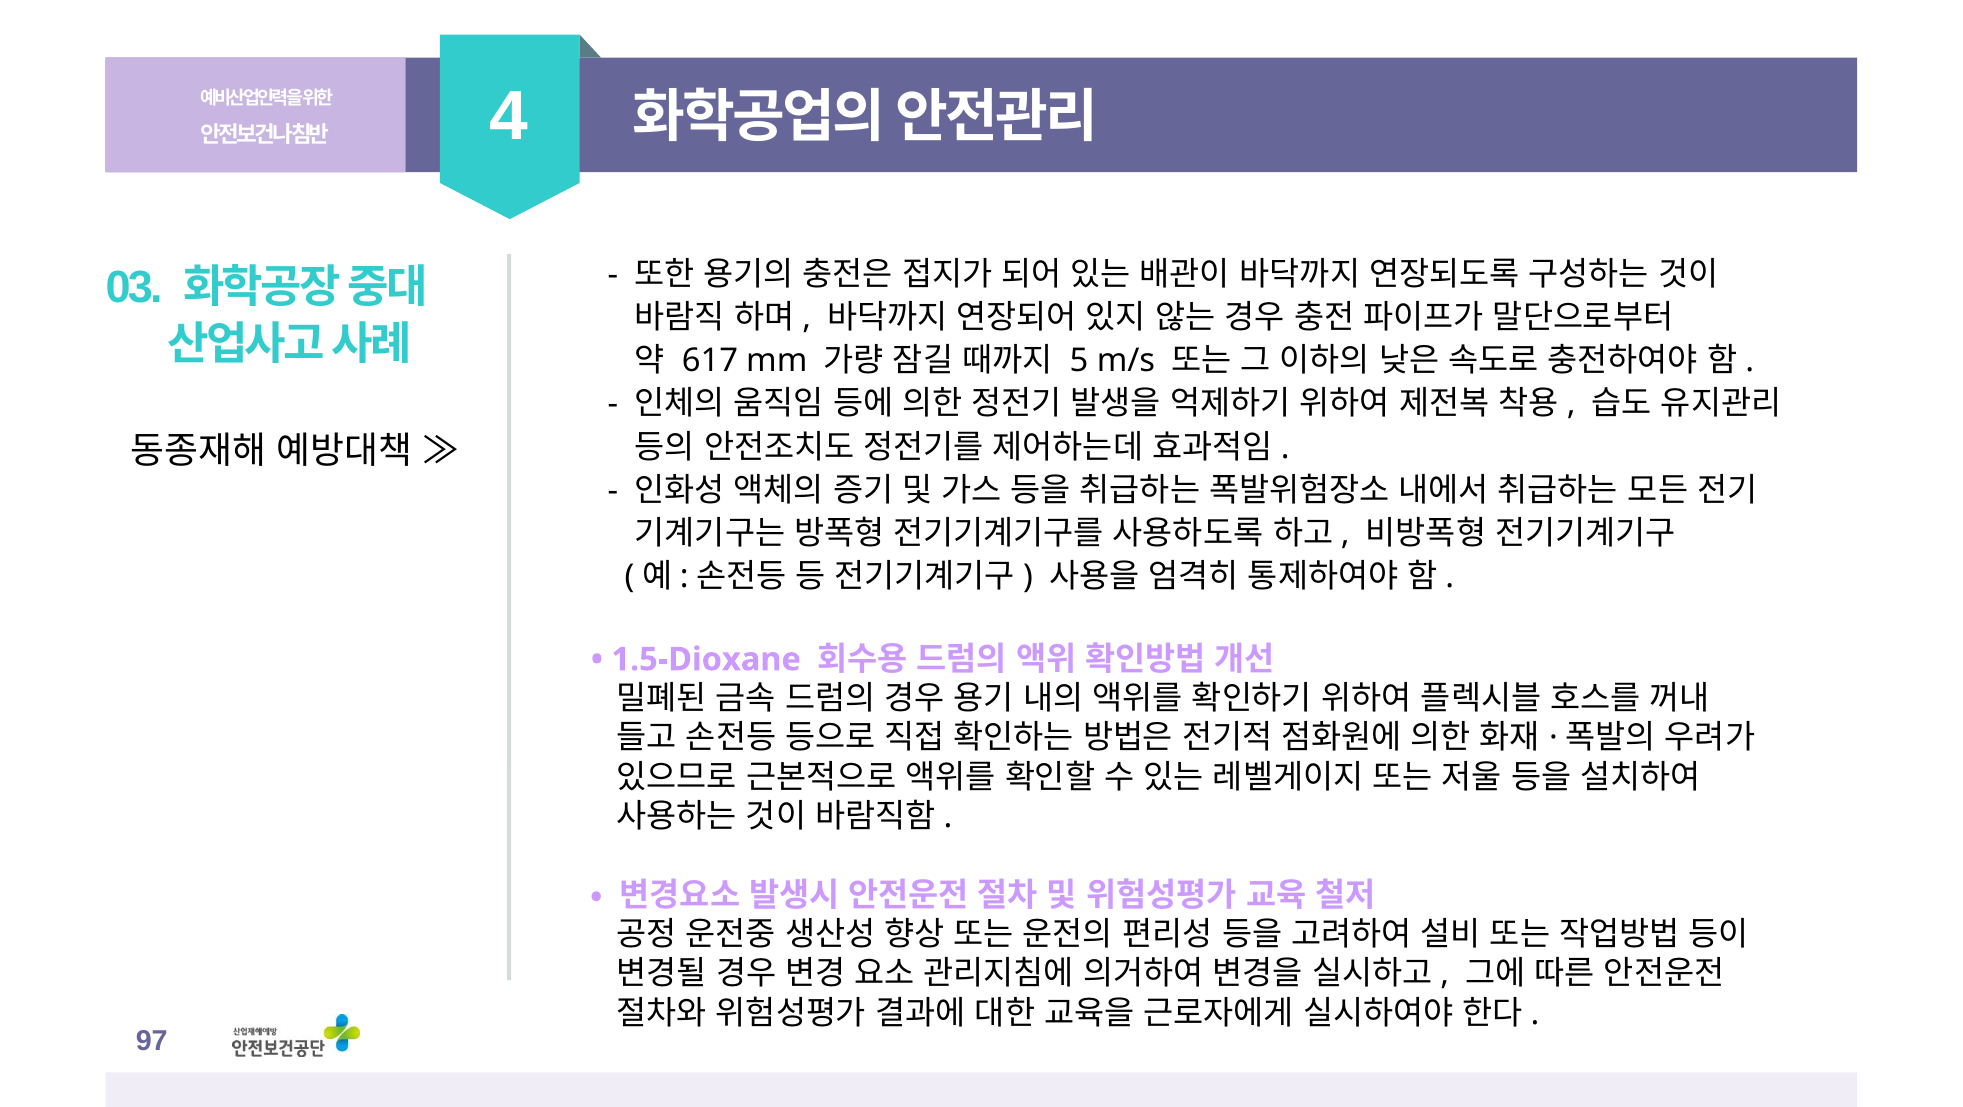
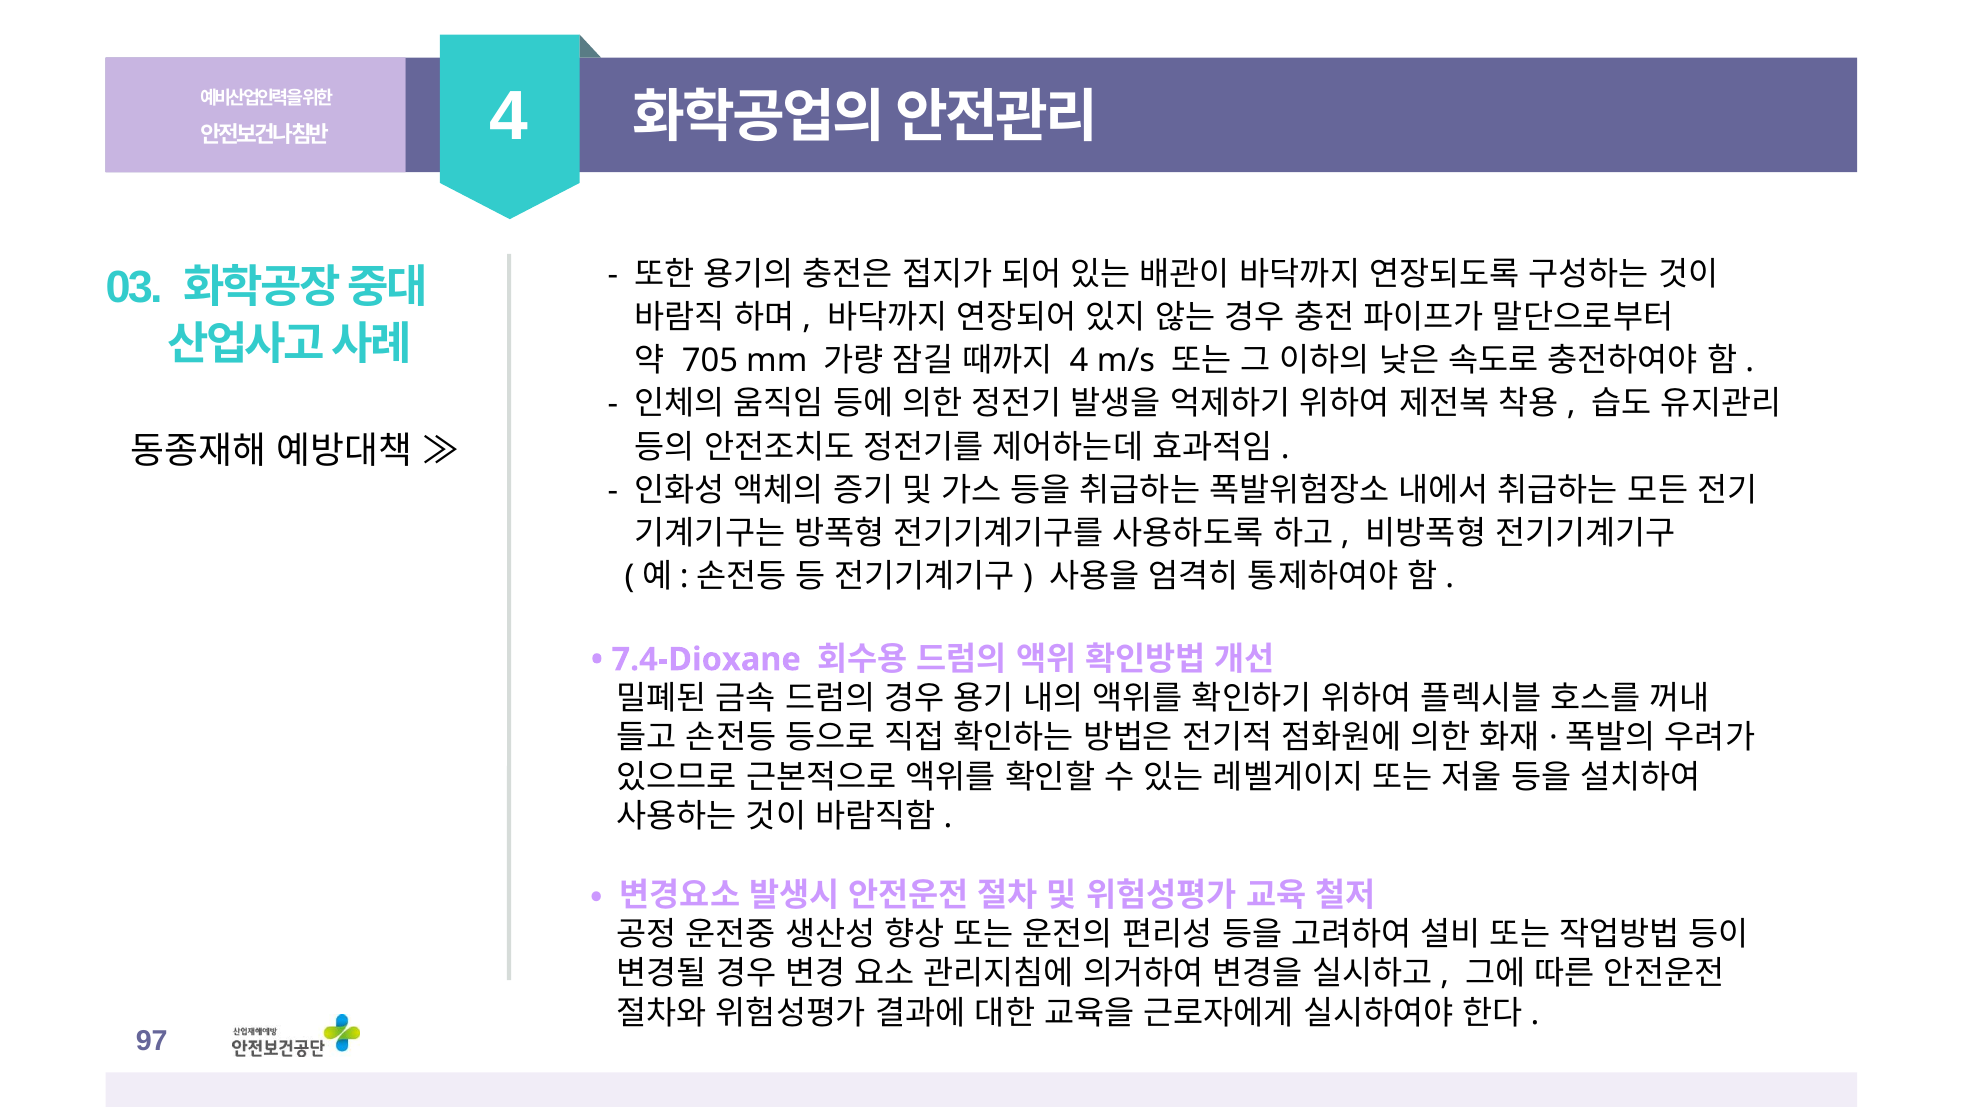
617: 617 -> 705
5 at (1079, 361): 5 -> 4
1.5-Dioxane: 1.5-Dioxane -> 7.4-Dioxane
